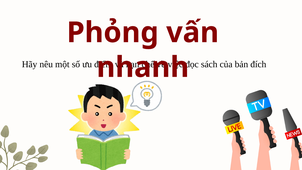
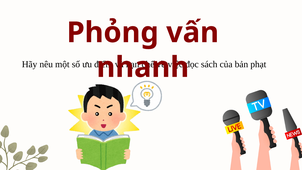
đích: đích -> phạt
